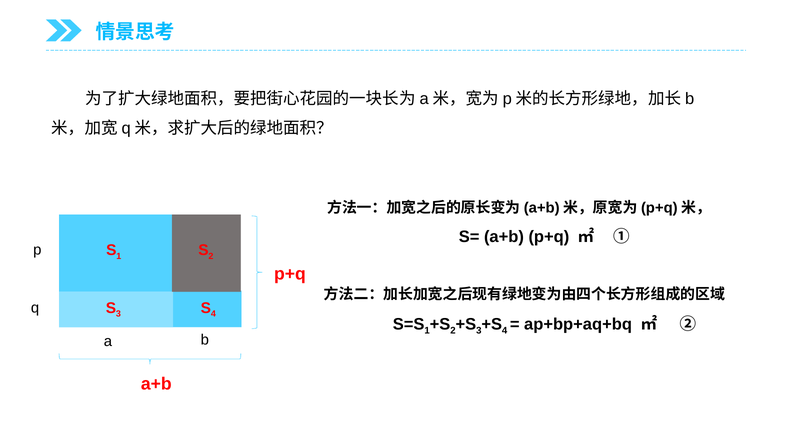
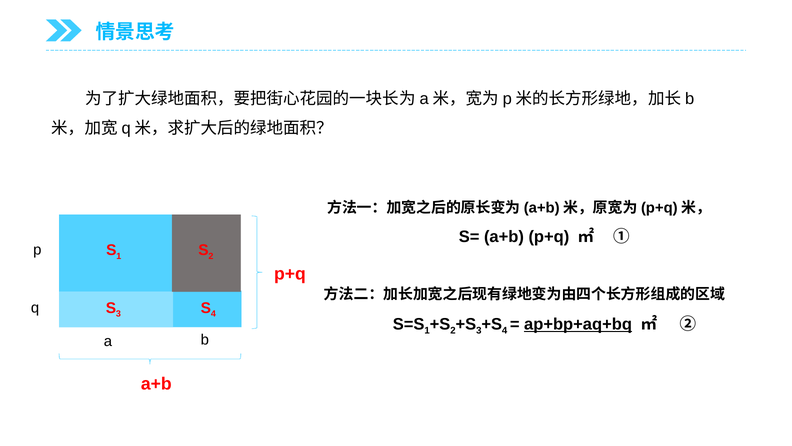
ap+bp+aq+bq underline: none -> present
